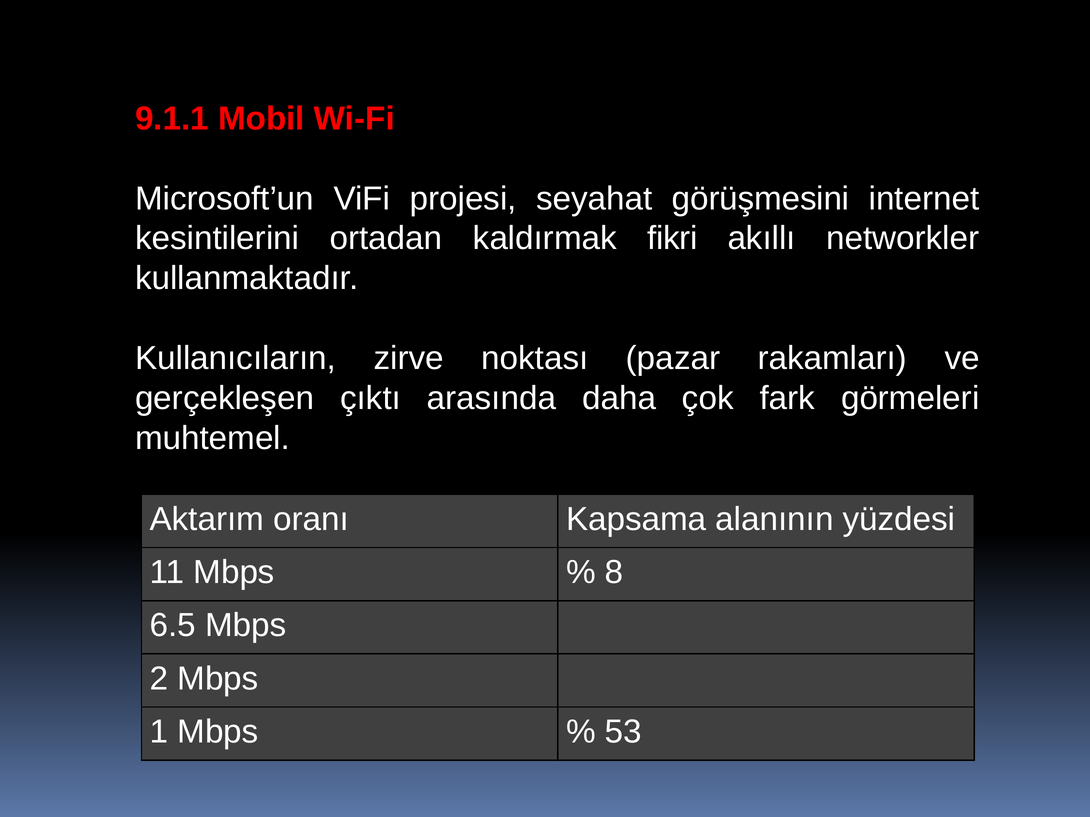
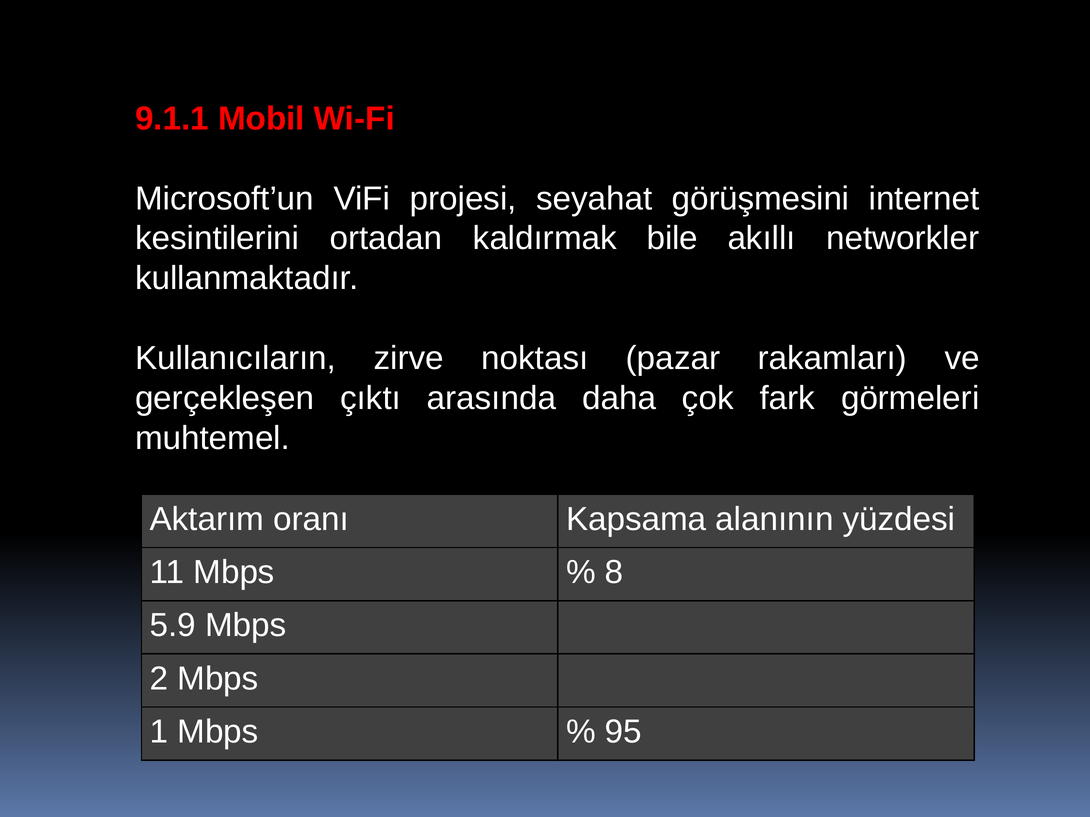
fikri: fikri -> bile
6.5: 6.5 -> 5.9
53: 53 -> 95
